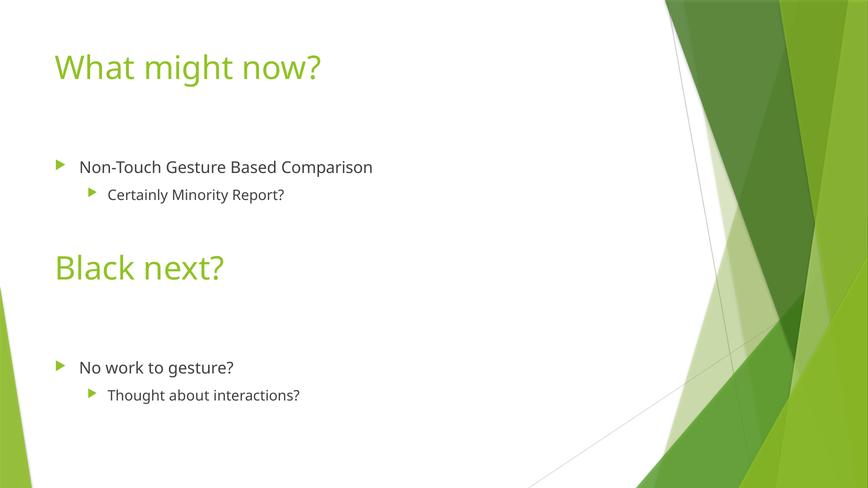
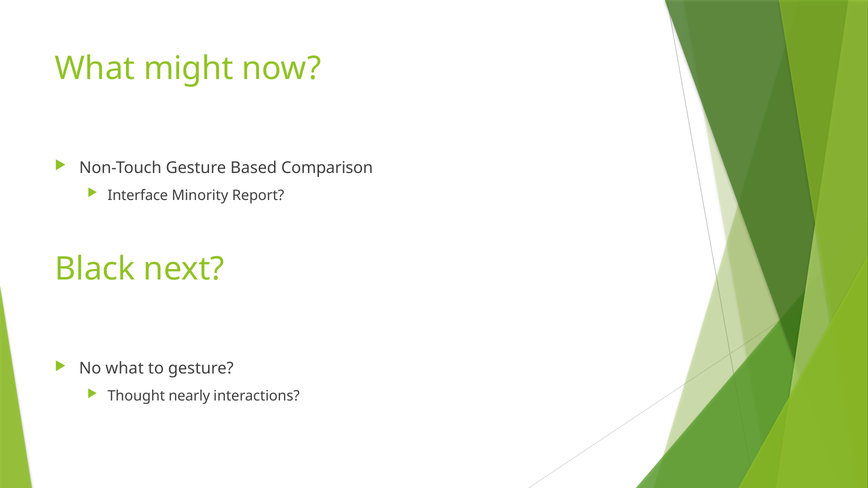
Certainly: Certainly -> Interface
No work: work -> what
about: about -> nearly
